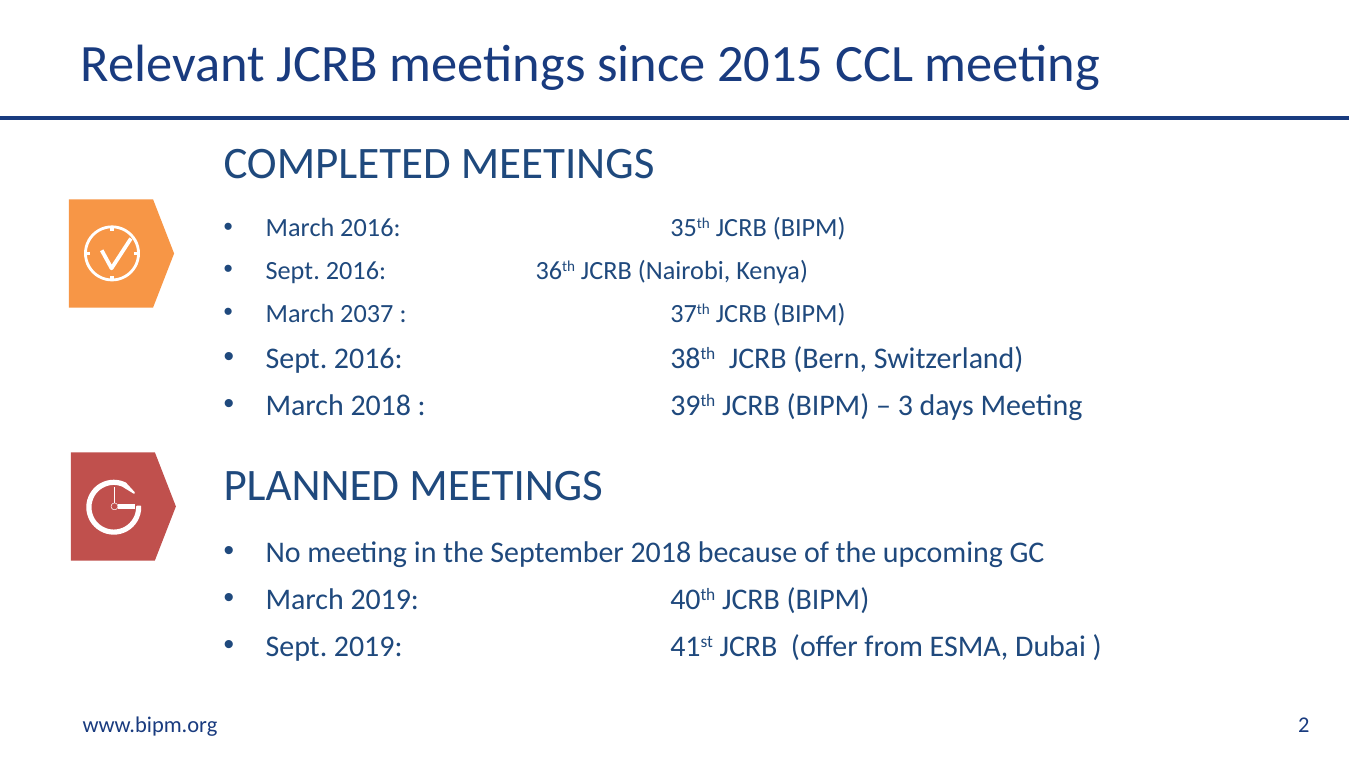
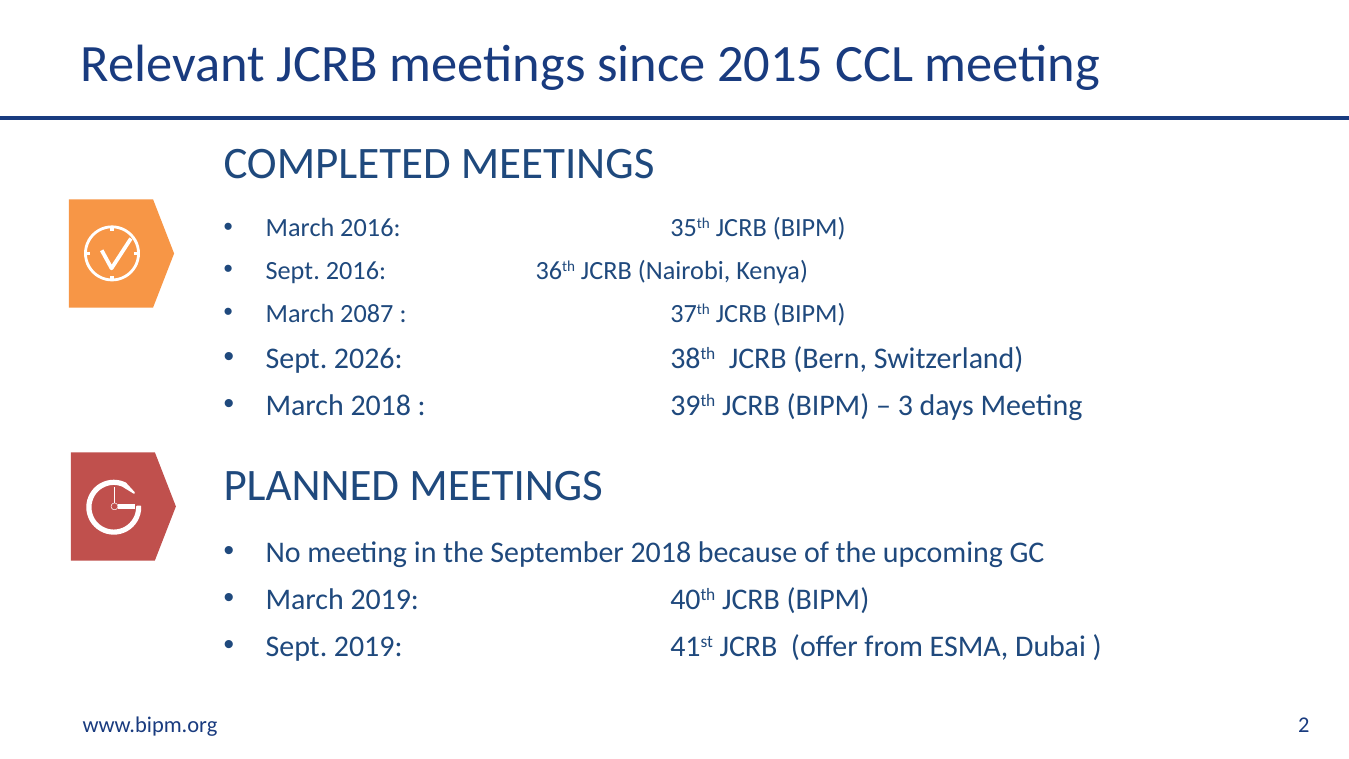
2037: 2037 -> 2087
2016 at (368, 359): 2016 -> 2026
